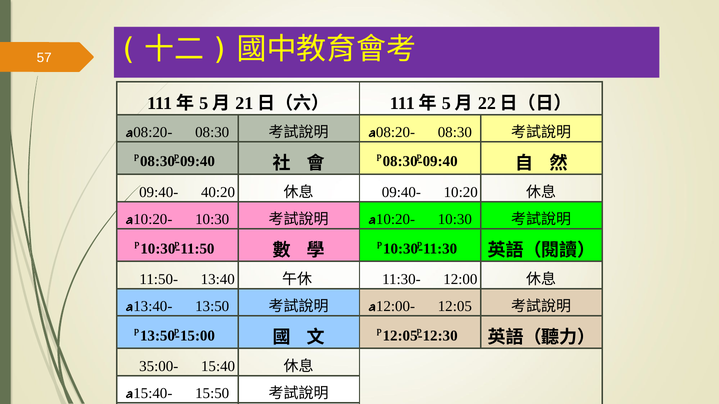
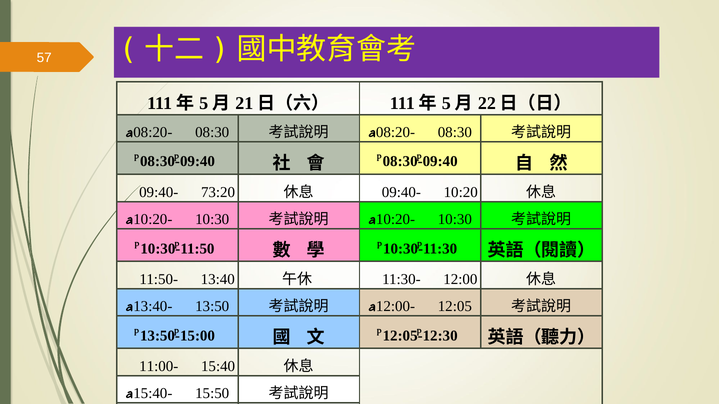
40:20: 40:20 -> 73:20
35:00-: 35:00- -> 11:00-
